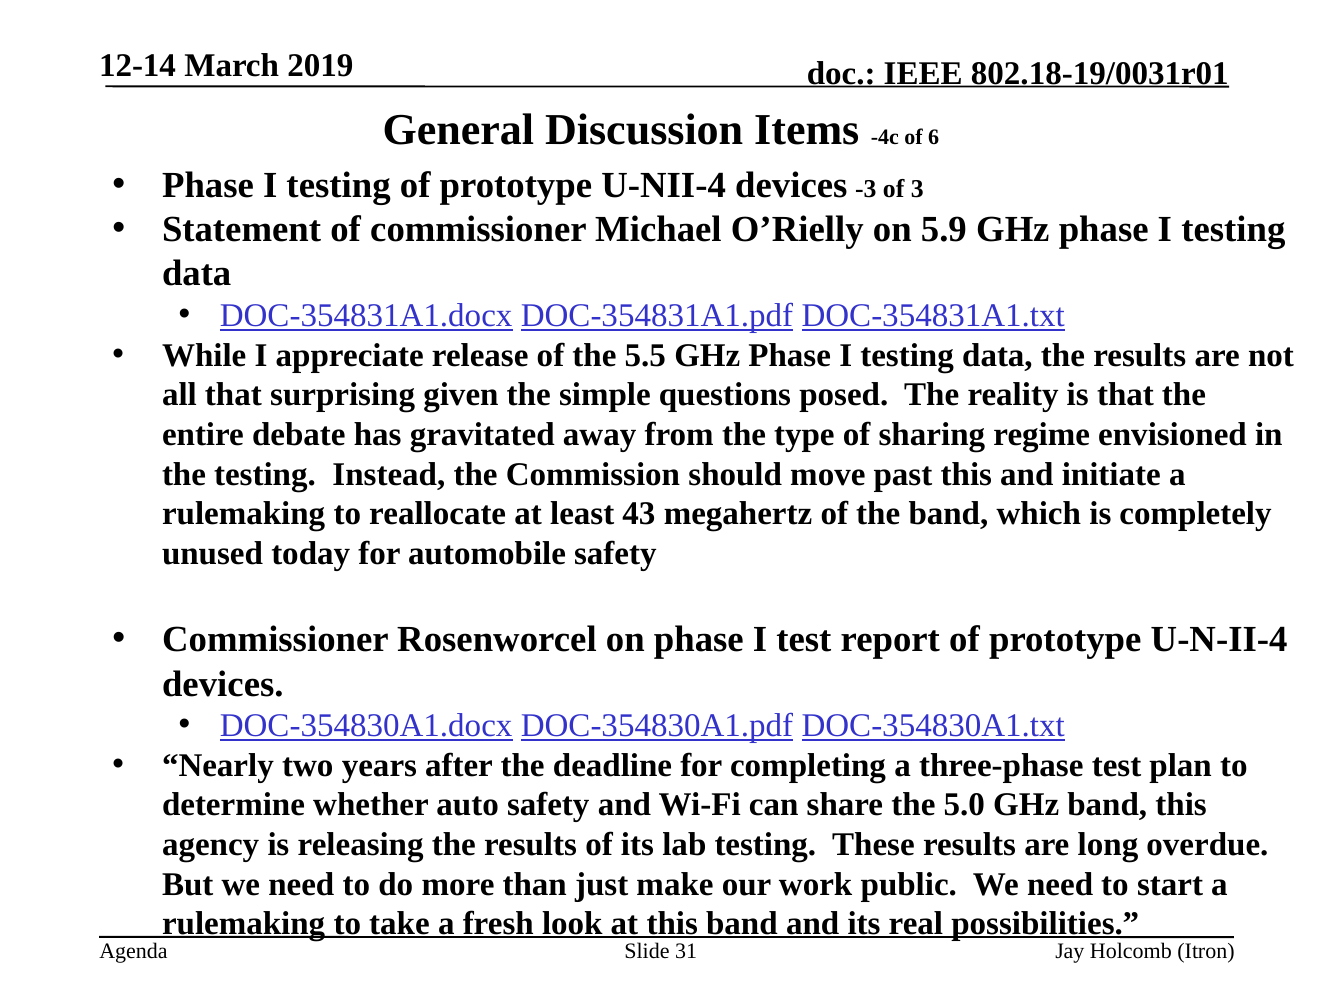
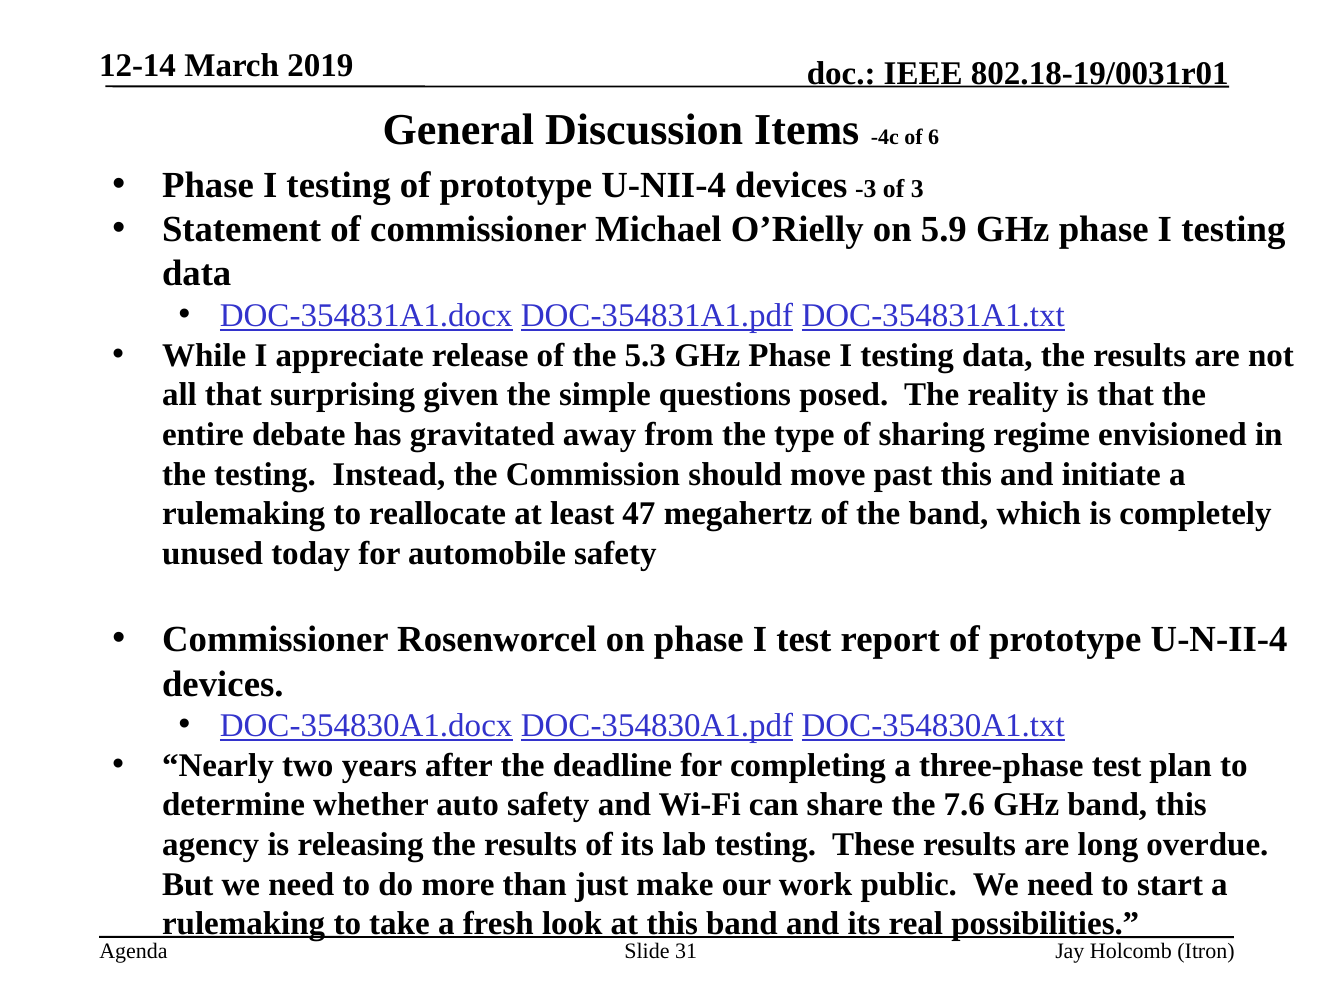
5.5: 5.5 -> 5.3
43: 43 -> 47
5.0: 5.0 -> 7.6
